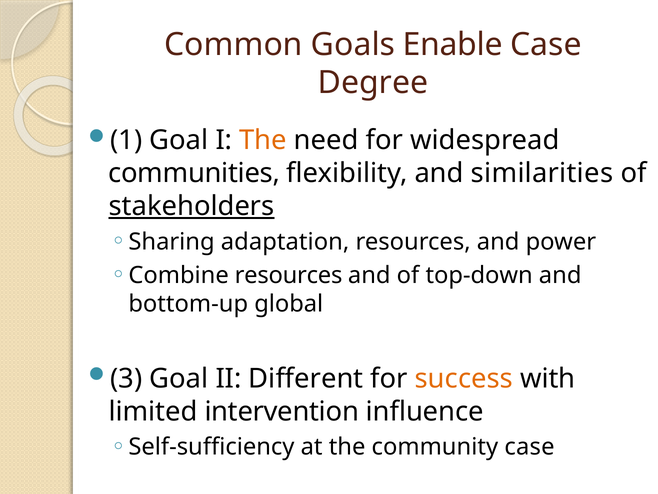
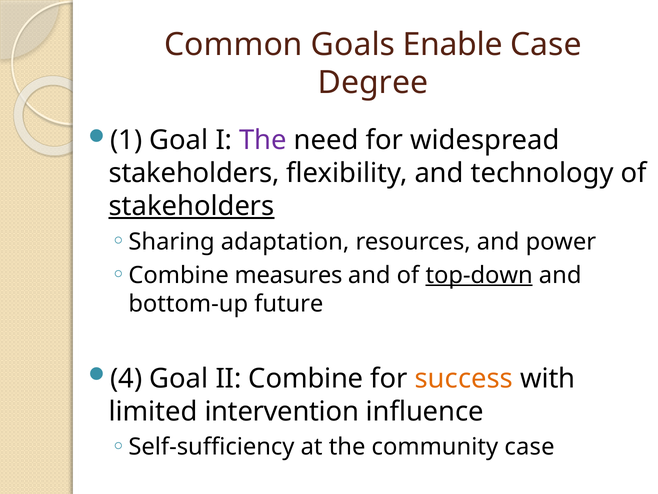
The at (263, 140) colour: orange -> purple
communities at (194, 173): communities -> stakeholders
similarities: similarities -> technology
Combine resources: resources -> measures
top-down underline: none -> present
global: global -> future
3: 3 -> 4
II Different: Different -> Combine
